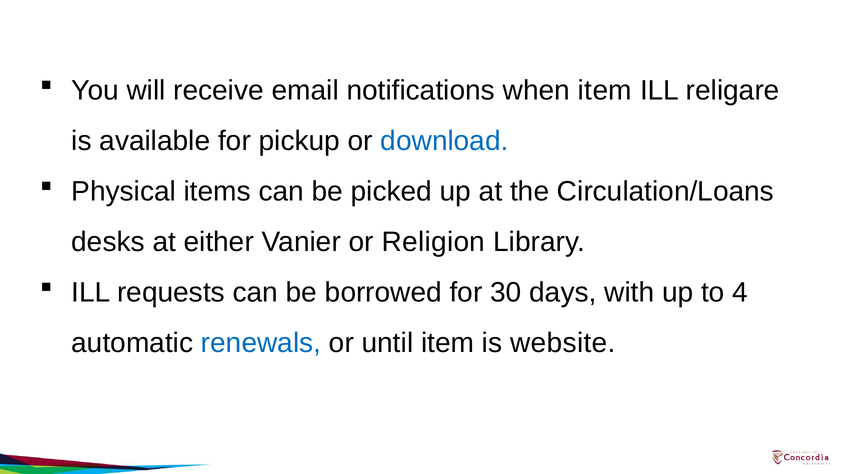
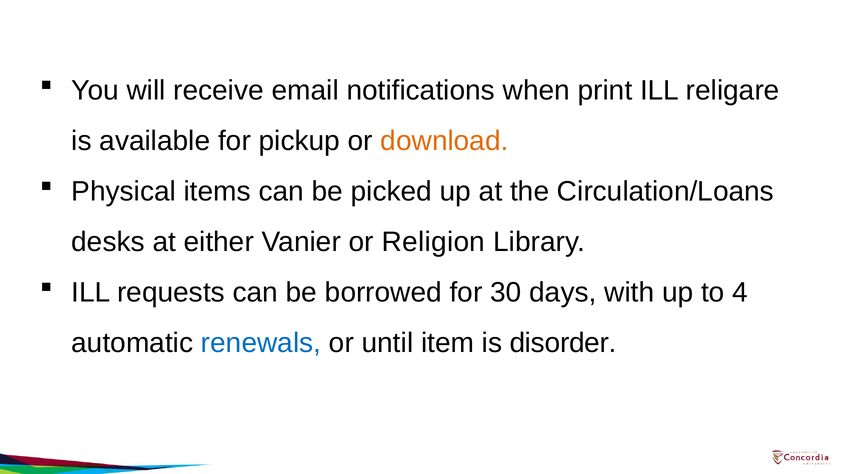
when item: item -> print
download colour: blue -> orange
website: website -> disorder
